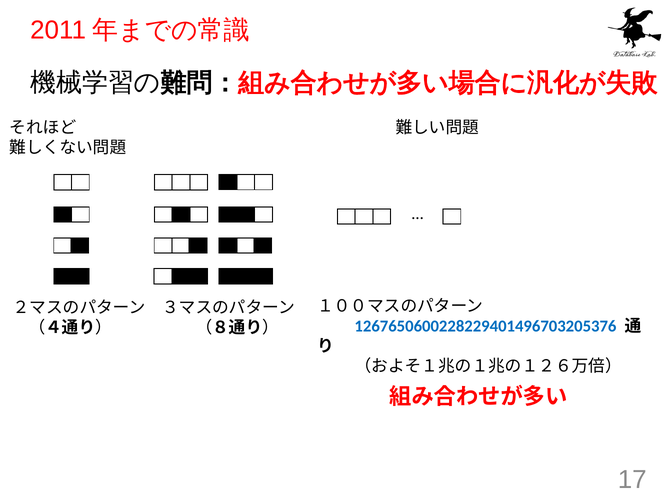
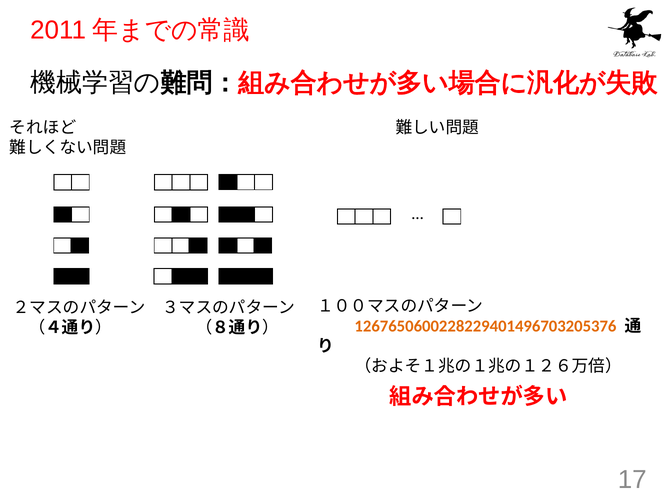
1267650600228229401496703205376 colour: blue -> orange
